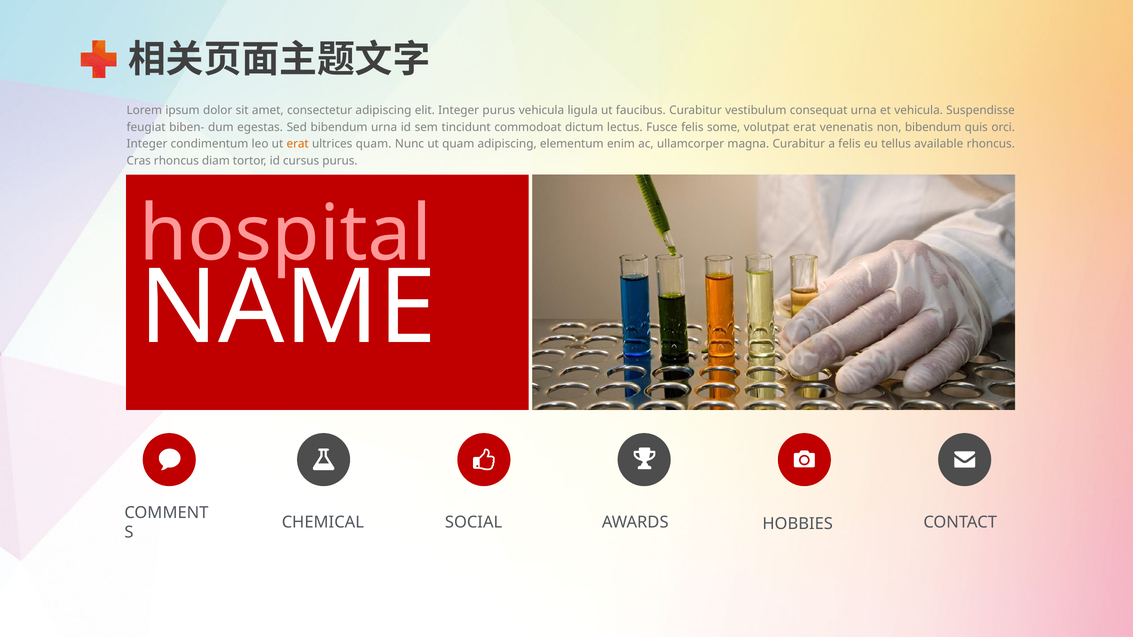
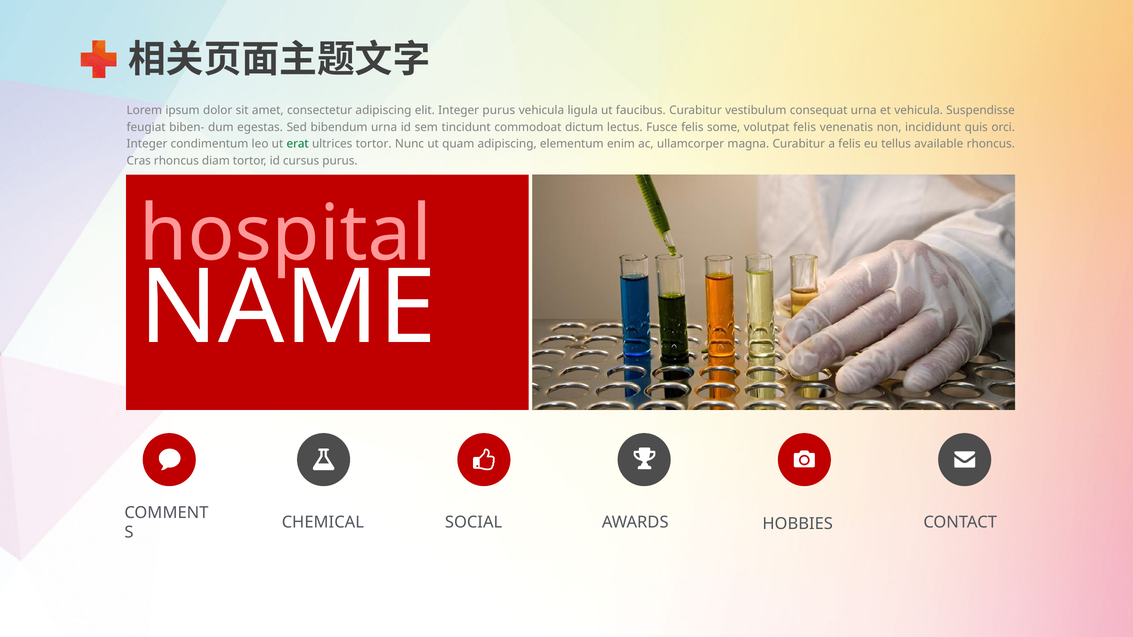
volutpat erat: erat -> felis
non bibendum: bibendum -> incididunt
erat at (298, 144) colour: orange -> green
ultrices quam: quam -> tortor
